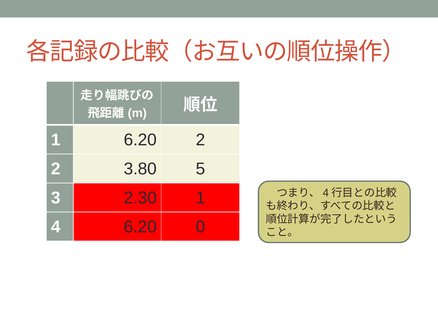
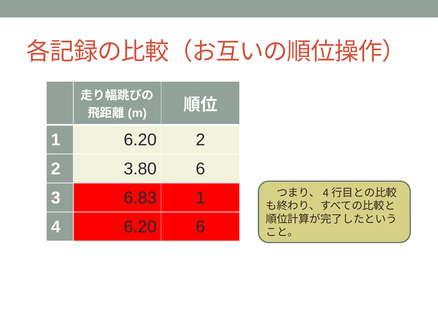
3.80 5: 5 -> 6
2.30: 2.30 -> 6.83
6.20 0: 0 -> 6
